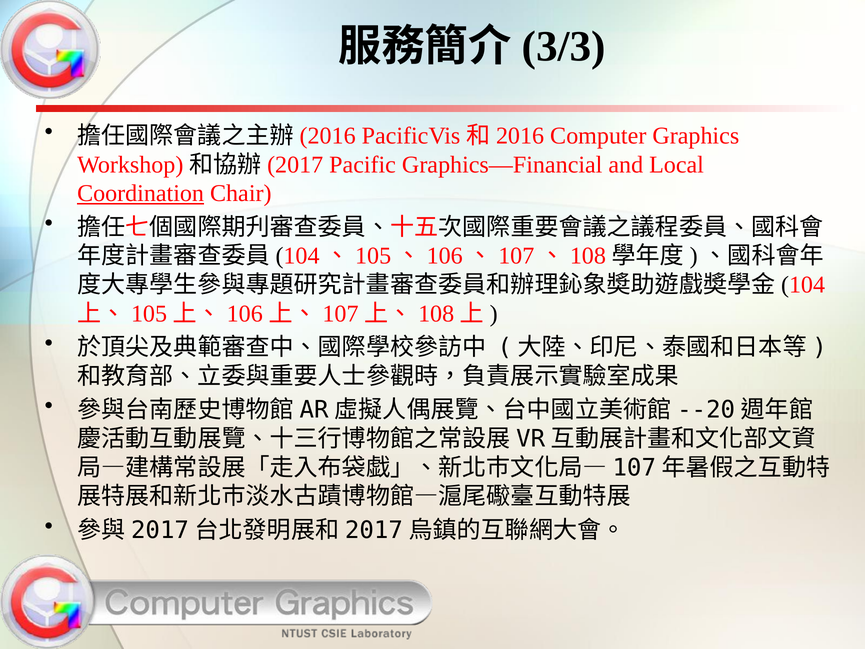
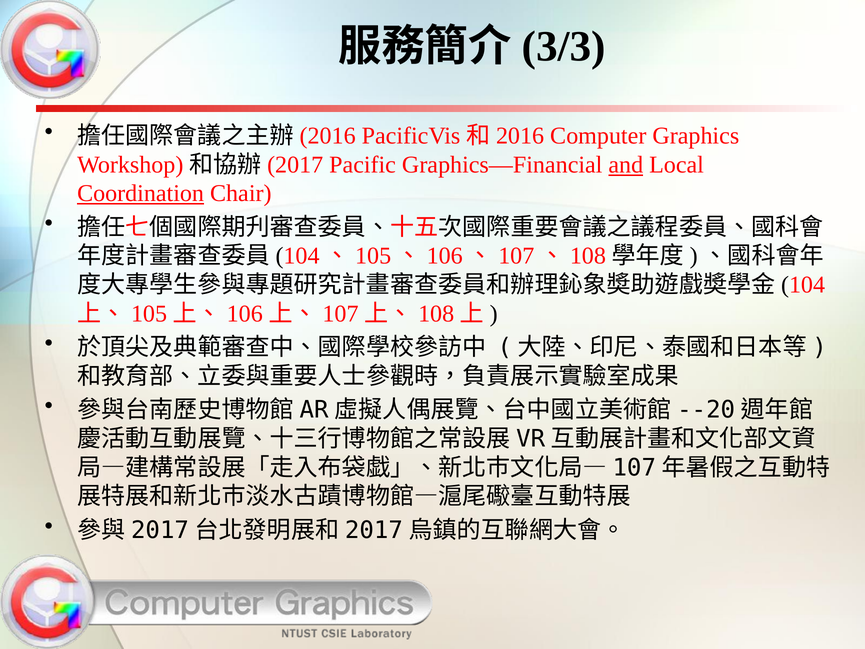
and underline: none -> present
